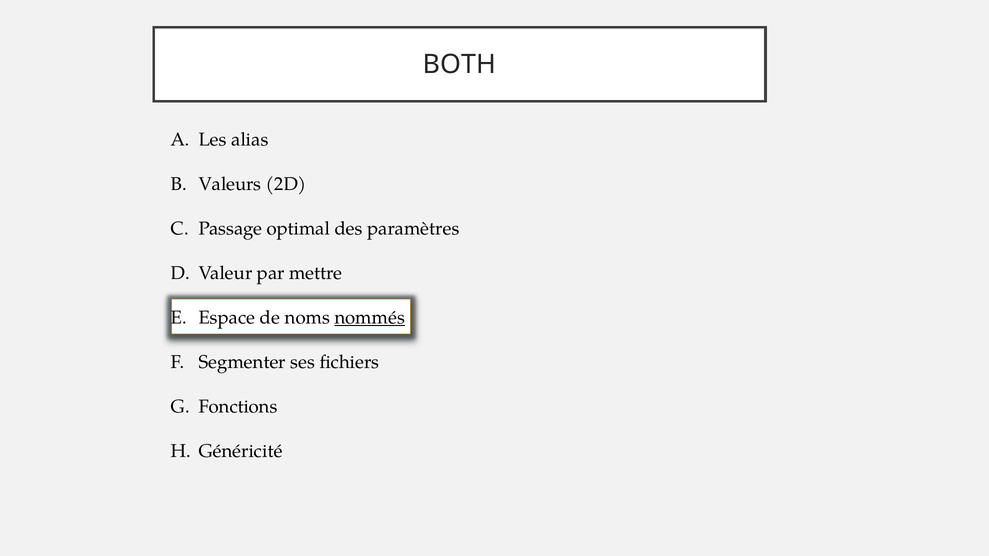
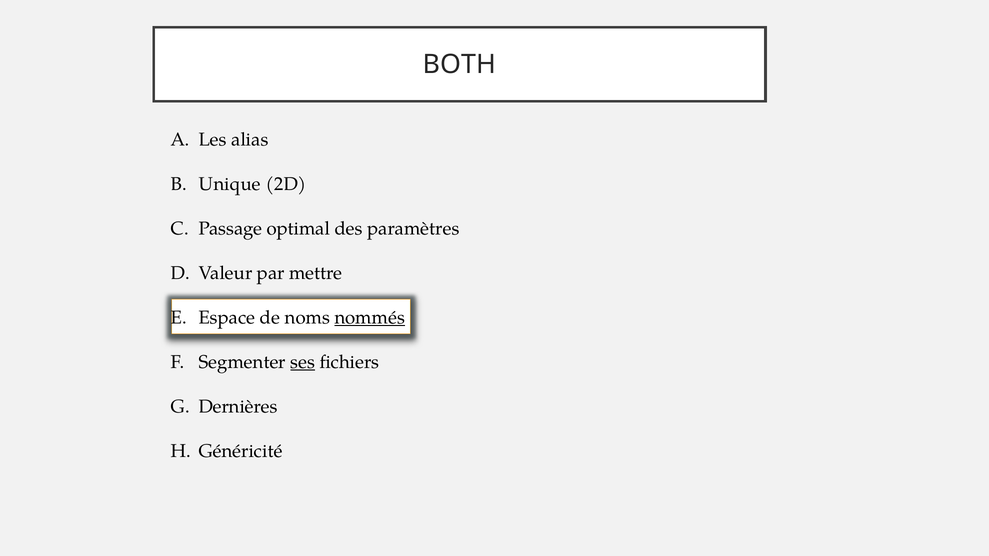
Valeurs: Valeurs -> Unique
ses underline: none -> present
Fonctions: Fonctions -> Dernières
